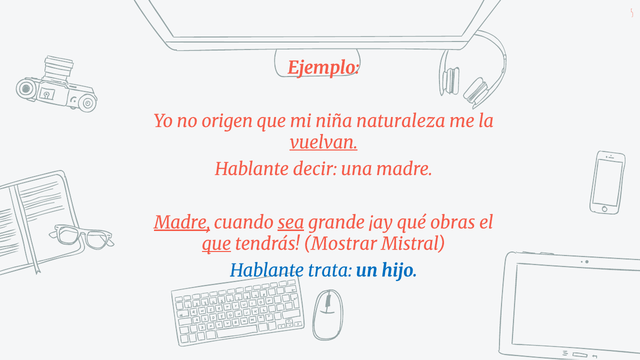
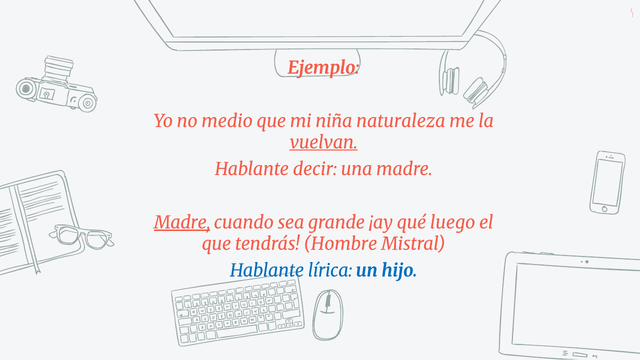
origen: origen -> medio
sea underline: present -> none
obras: obras -> luego
que at (216, 244) underline: present -> none
Mostrar: Mostrar -> Hombre
trata: trata -> lírica
